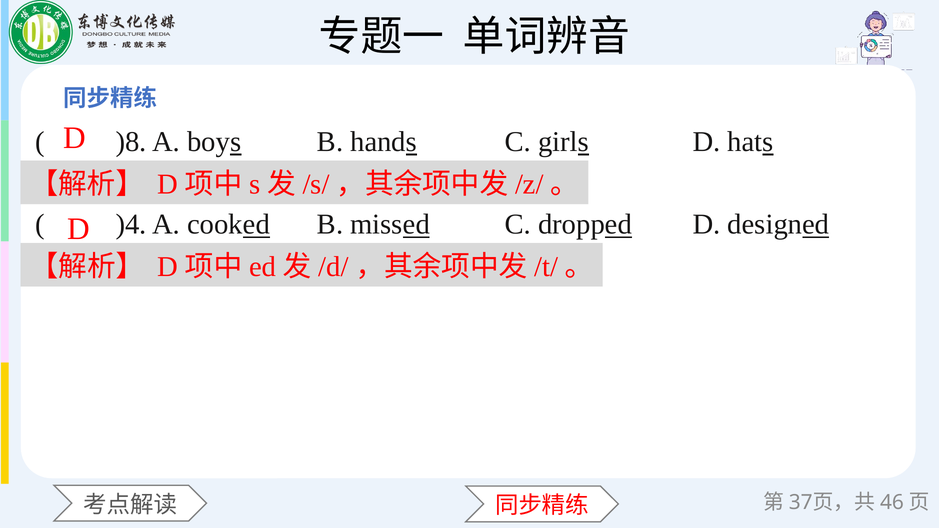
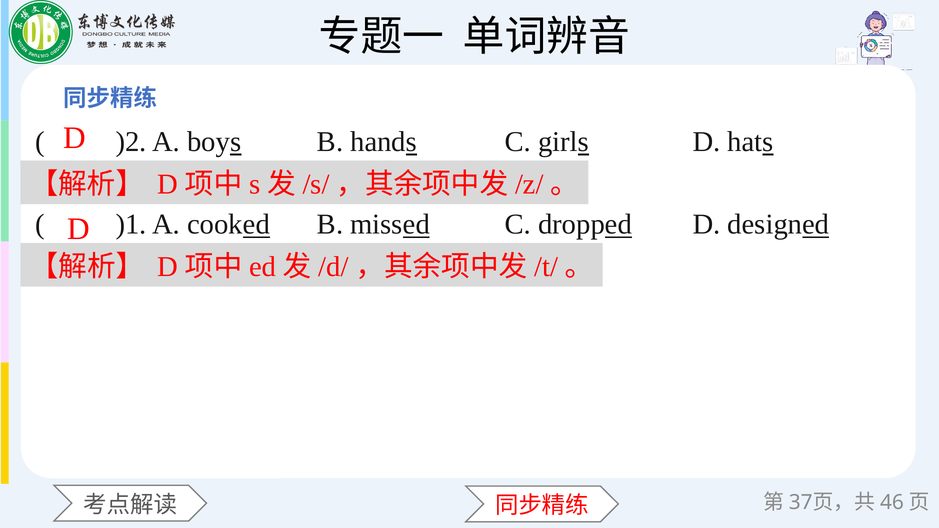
)8: )8 -> )2
)4: )4 -> )1
